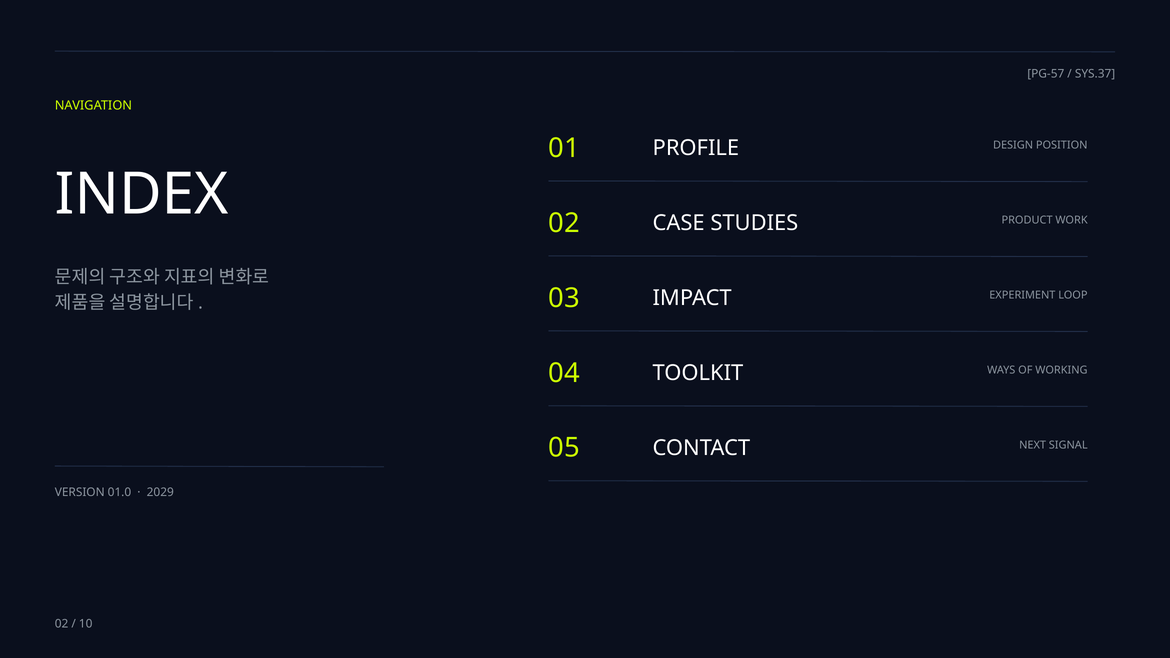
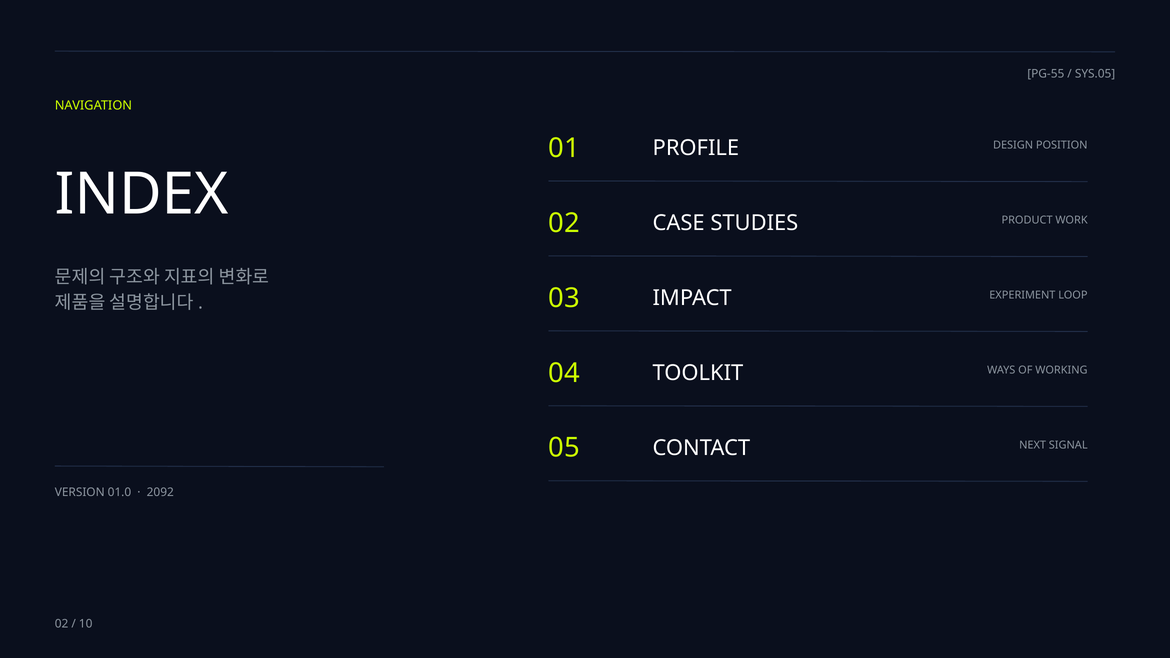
PG-57: PG-57 -> PG-55
SYS.37: SYS.37 -> SYS.05
2029: 2029 -> 2092
